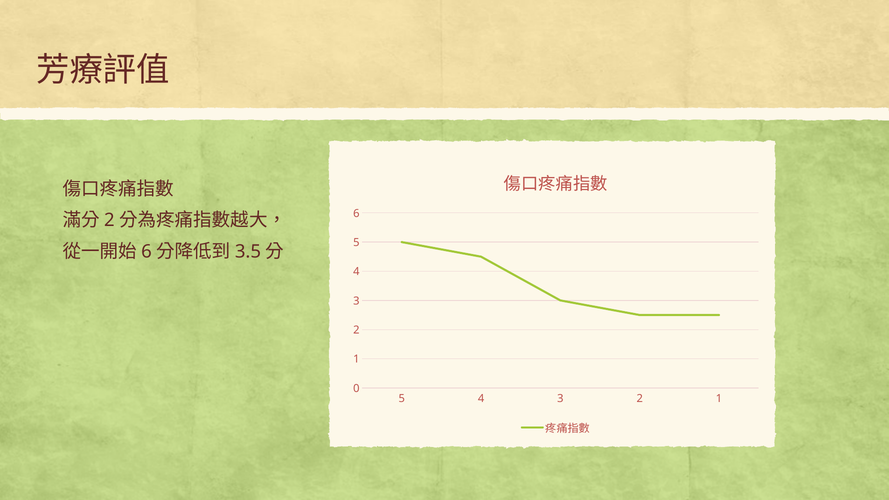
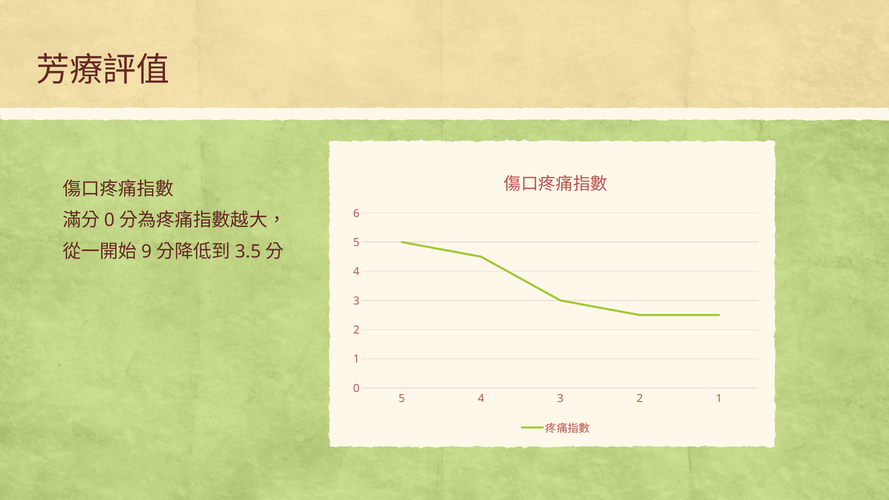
2 at (109, 220): 2 -> 0
6 at (147, 251): 6 -> 9
